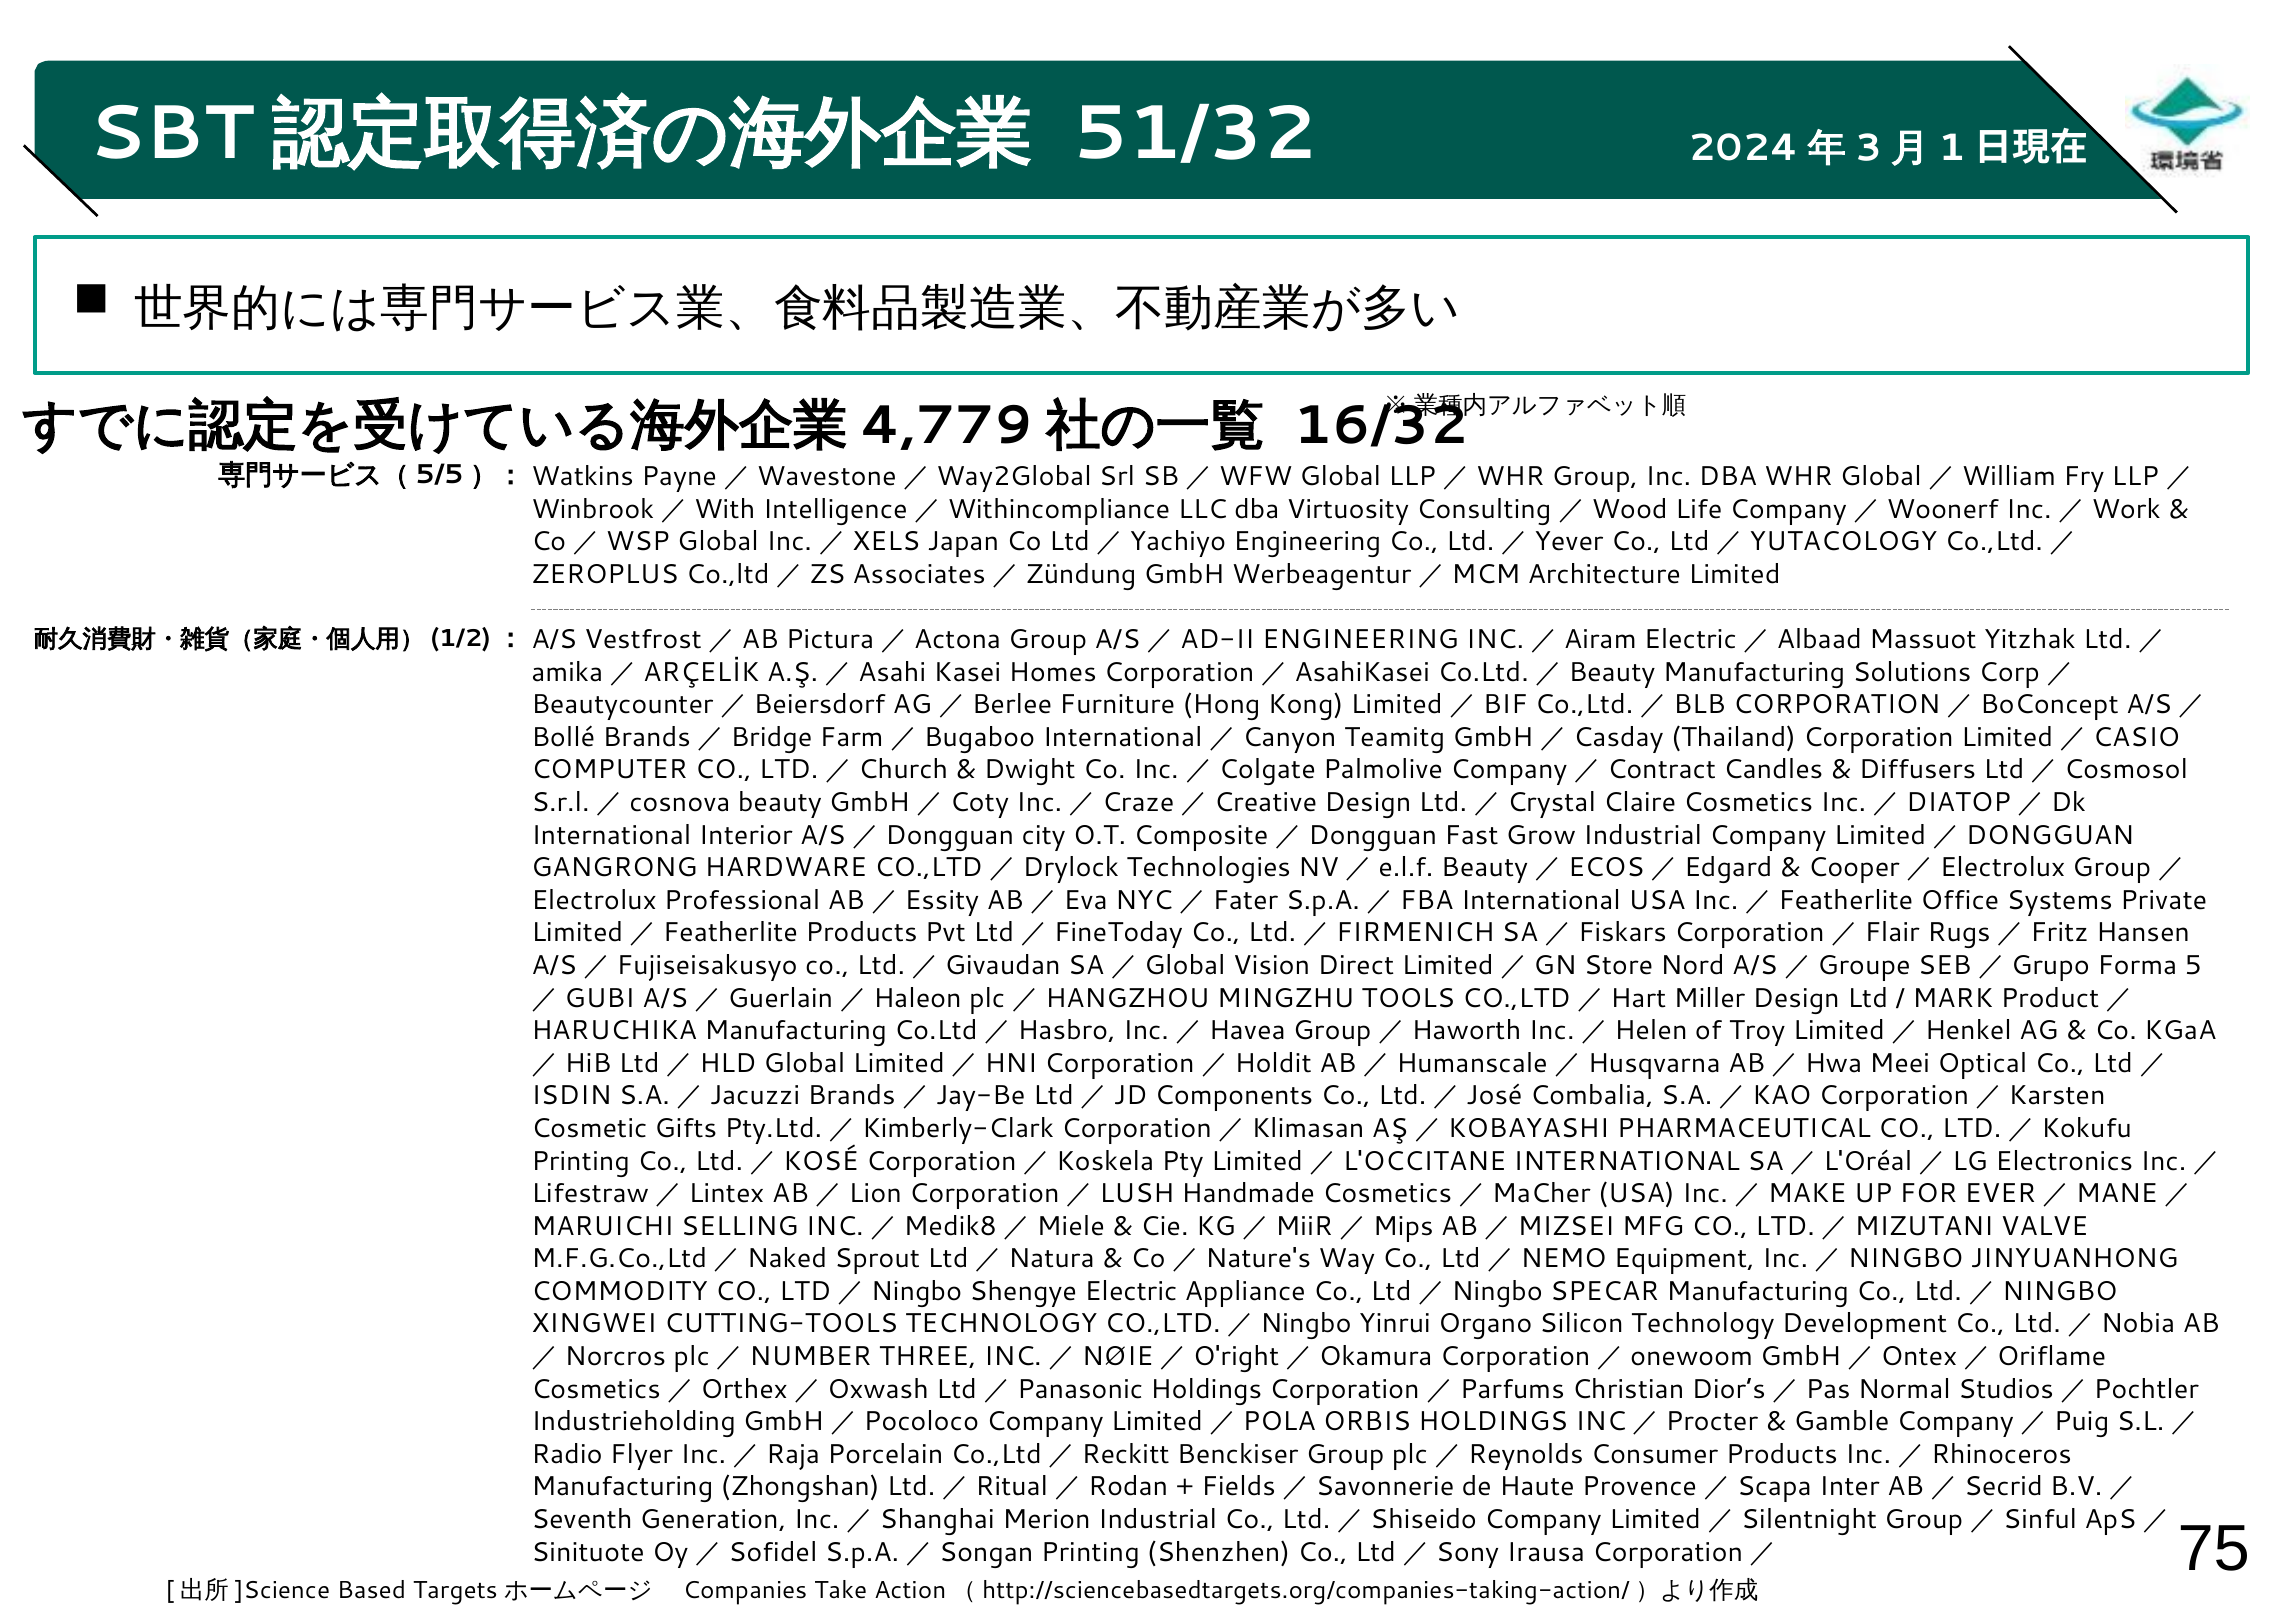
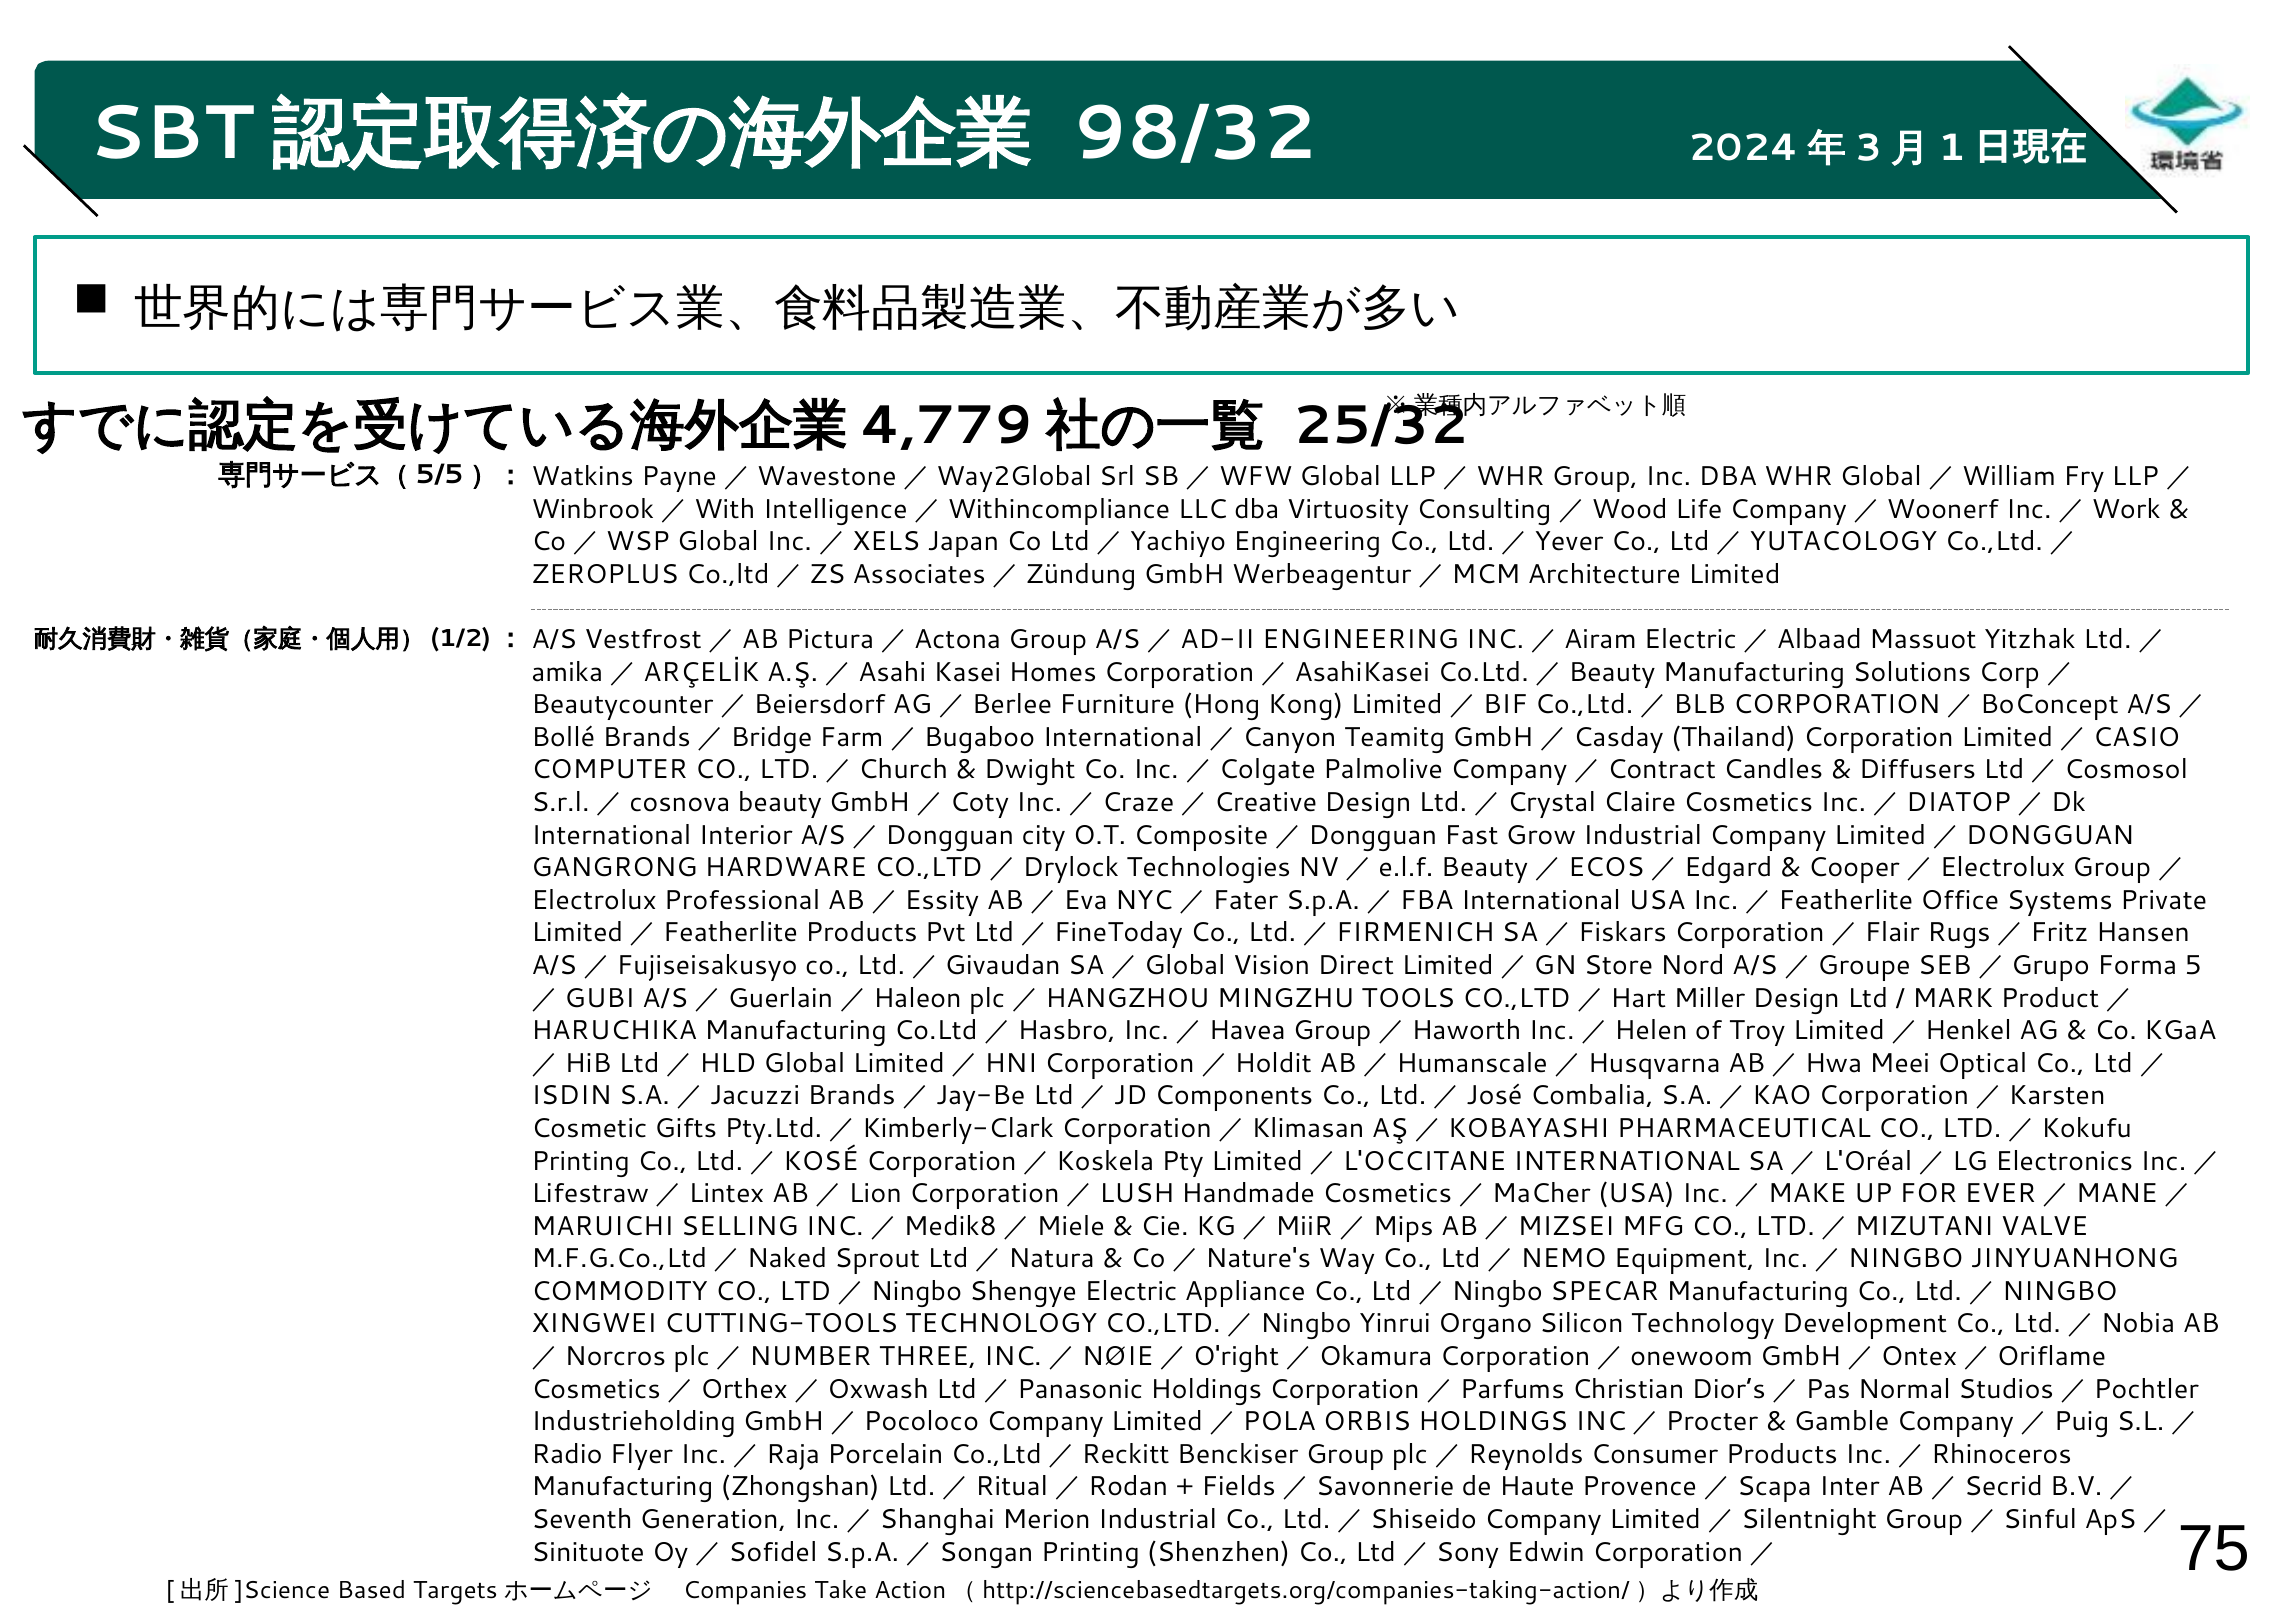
51/32: 51/32 -> 98/32
16/32: 16/32 -> 25/32
Irausa: Irausa -> Edwin
